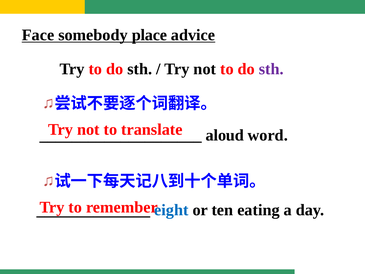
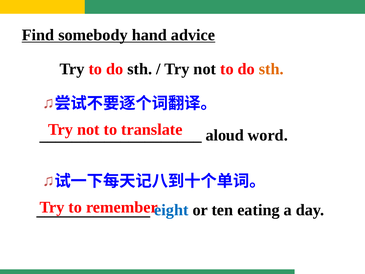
Face: Face -> Find
place: place -> hand
sth at (271, 69) colour: purple -> orange
